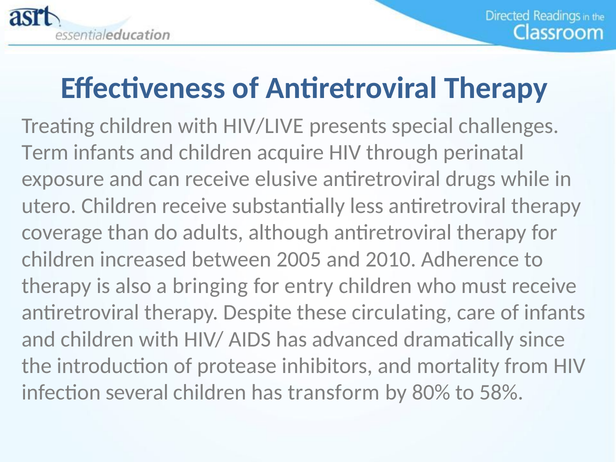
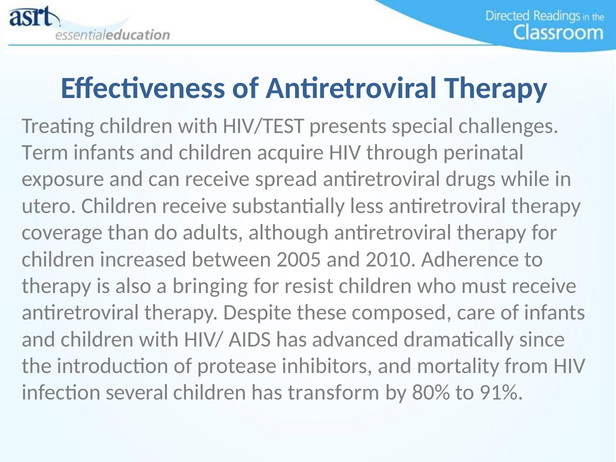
HIV/LIVE: HIV/LIVE -> HIV/TEST
elusive: elusive -> spread
entry: entry -> resist
circulating: circulating -> composed
58%: 58% -> 91%
